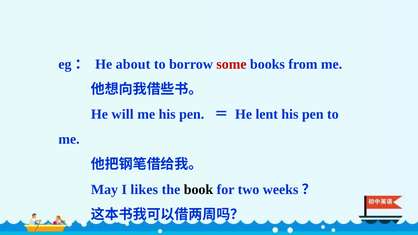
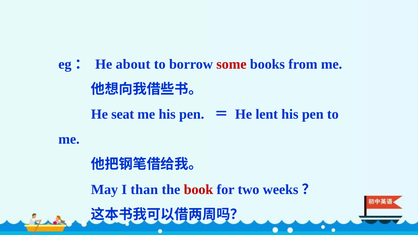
will: will -> seat
likes: likes -> than
book colour: black -> red
